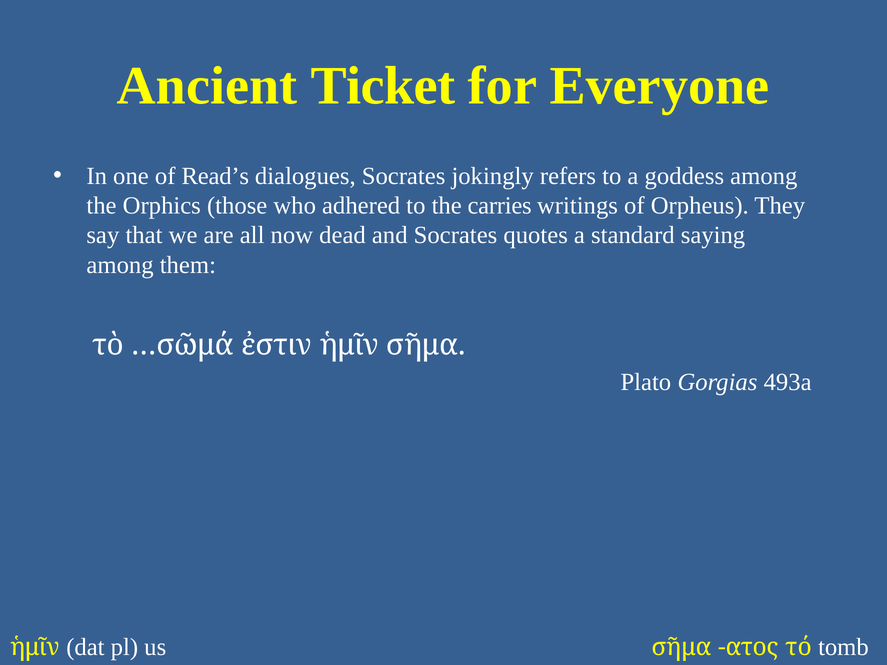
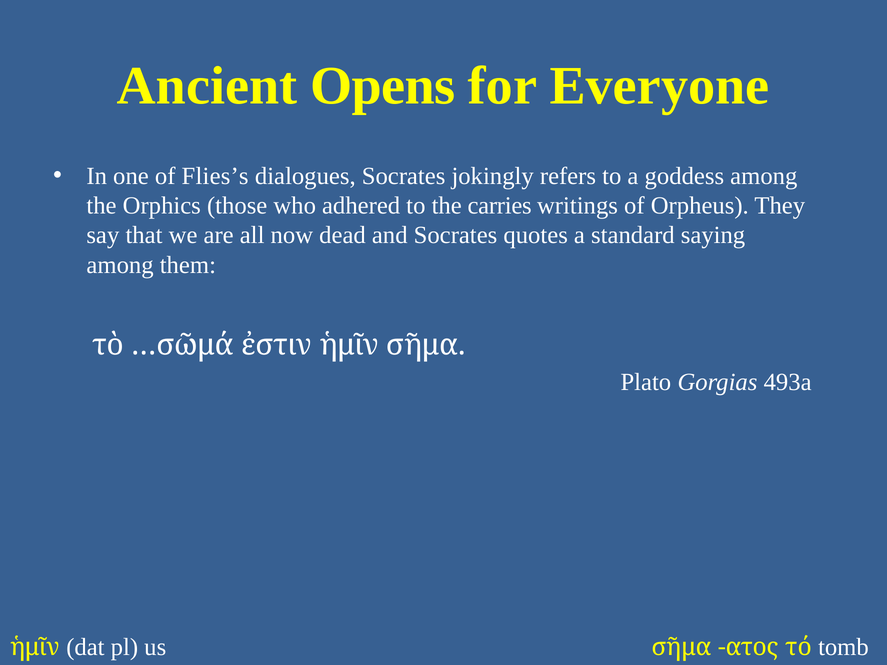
Ticket: Ticket -> Opens
Read’s: Read’s -> Flies’s
